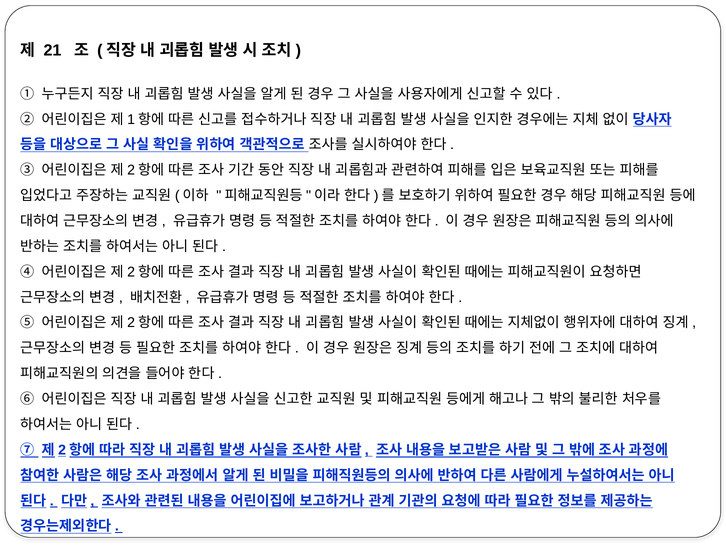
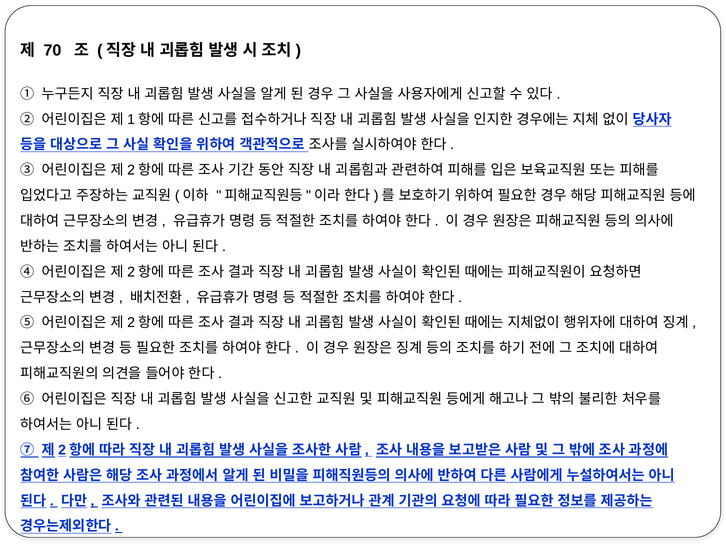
21: 21 -> 70
